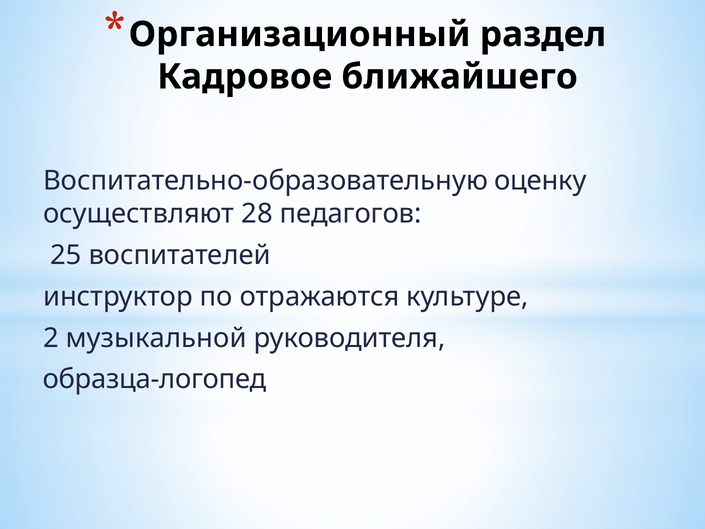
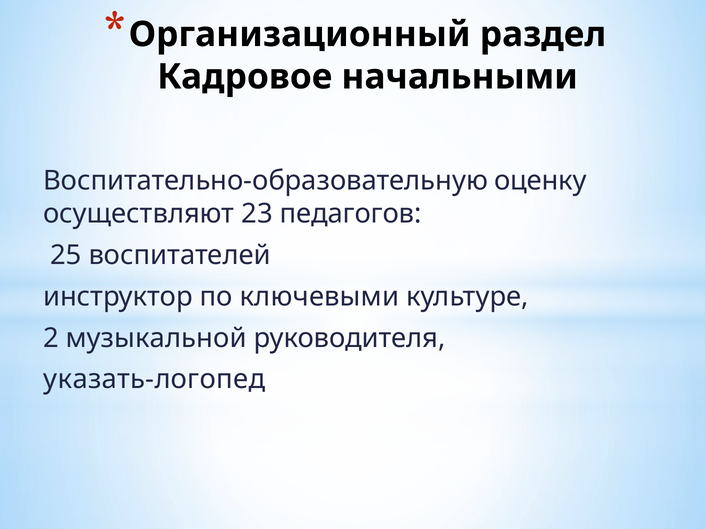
ближайшего: ближайшего -> начальными
28: 28 -> 23
отражаются: отражаются -> ключевыми
образца-логопед: образца-логопед -> указать-логопед
